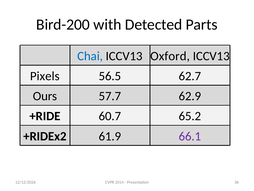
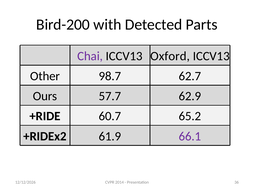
Chai colour: blue -> purple
Pixels: Pixels -> Other
56.5: 56.5 -> 98.7
